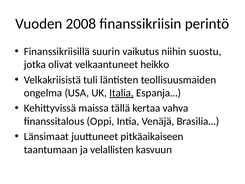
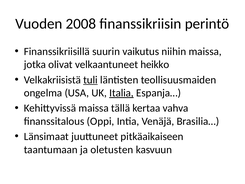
niihin suostu: suostu -> maissa
tuli underline: none -> present
velallisten: velallisten -> oletusten
